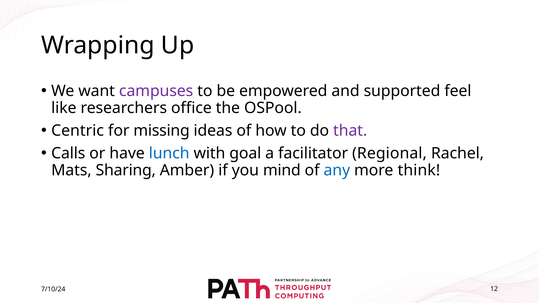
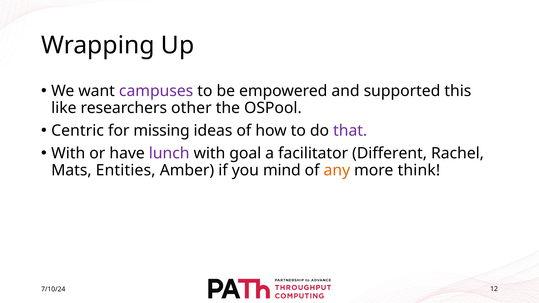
feel: feel -> this
office: office -> other
Calls at (68, 153): Calls -> With
lunch colour: blue -> purple
Regional: Regional -> Different
Sharing: Sharing -> Entities
any colour: blue -> orange
